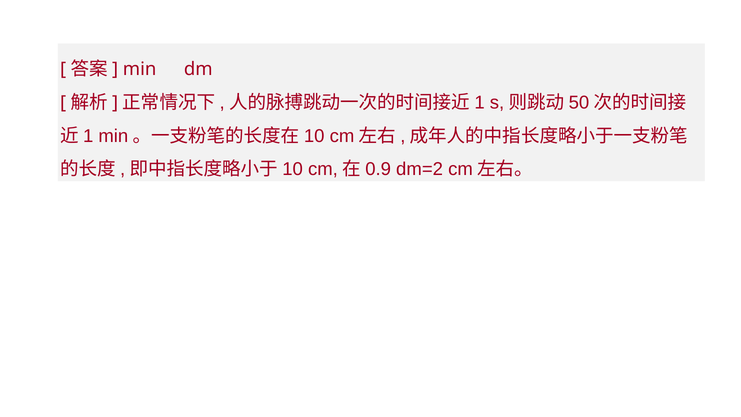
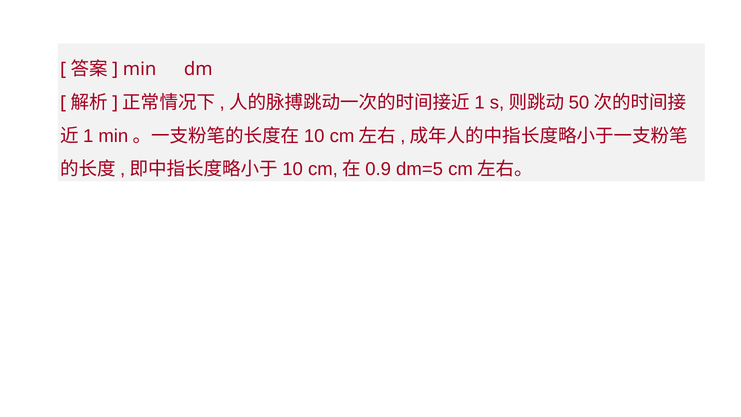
dm=2: dm=2 -> dm=5
